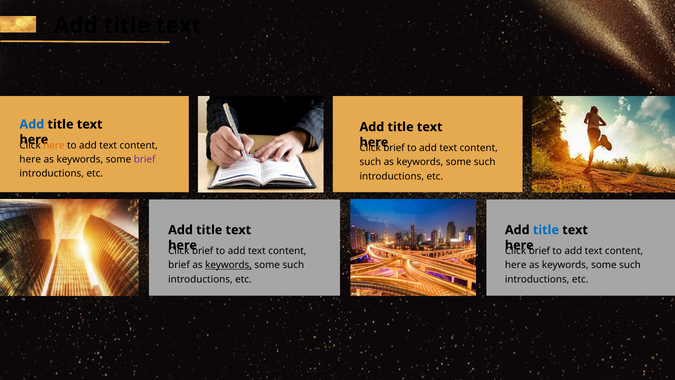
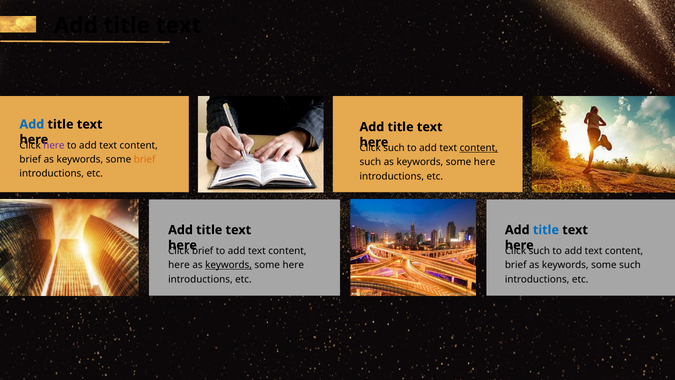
here at (54, 145) colour: orange -> purple
brief at (394, 148): brief -> such
content at (479, 148) underline: none -> present
here at (30, 159): here -> brief
brief at (145, 159) colour: purple -> orange
such at (485, 162): such -> here
brief at (539, 251): brief -> such
brief at (179, 265): brief -> here
such at (293, 265): such -> here
here at (516, 265): here -> brief
